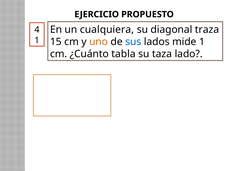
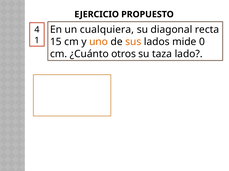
traza: traza -> recta
sus colour: blue -> orange
mide 1: 1 -> 0
tabla: tabla -> otros
